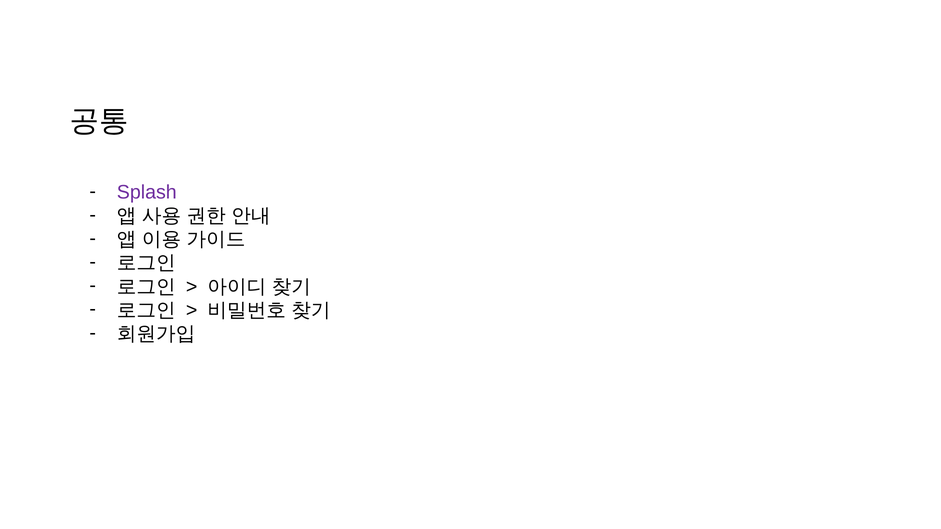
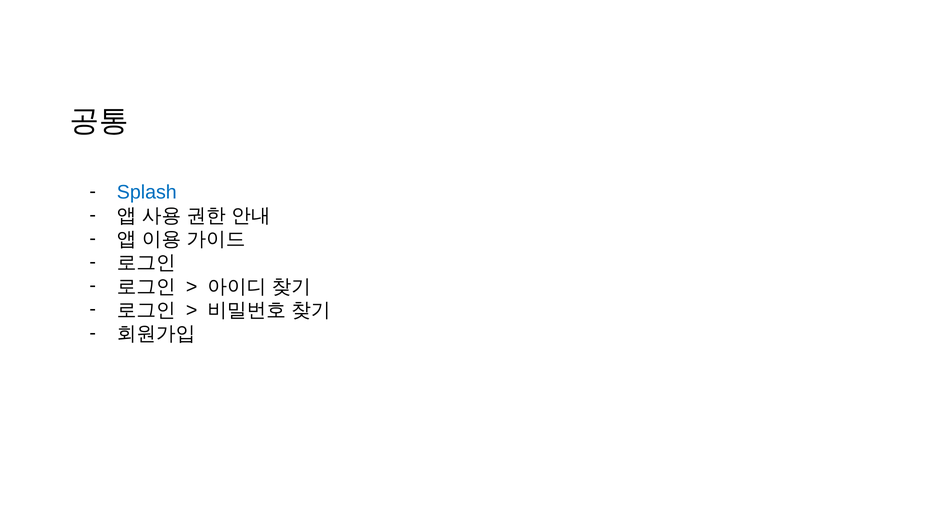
Splash colour: purple -> blue
